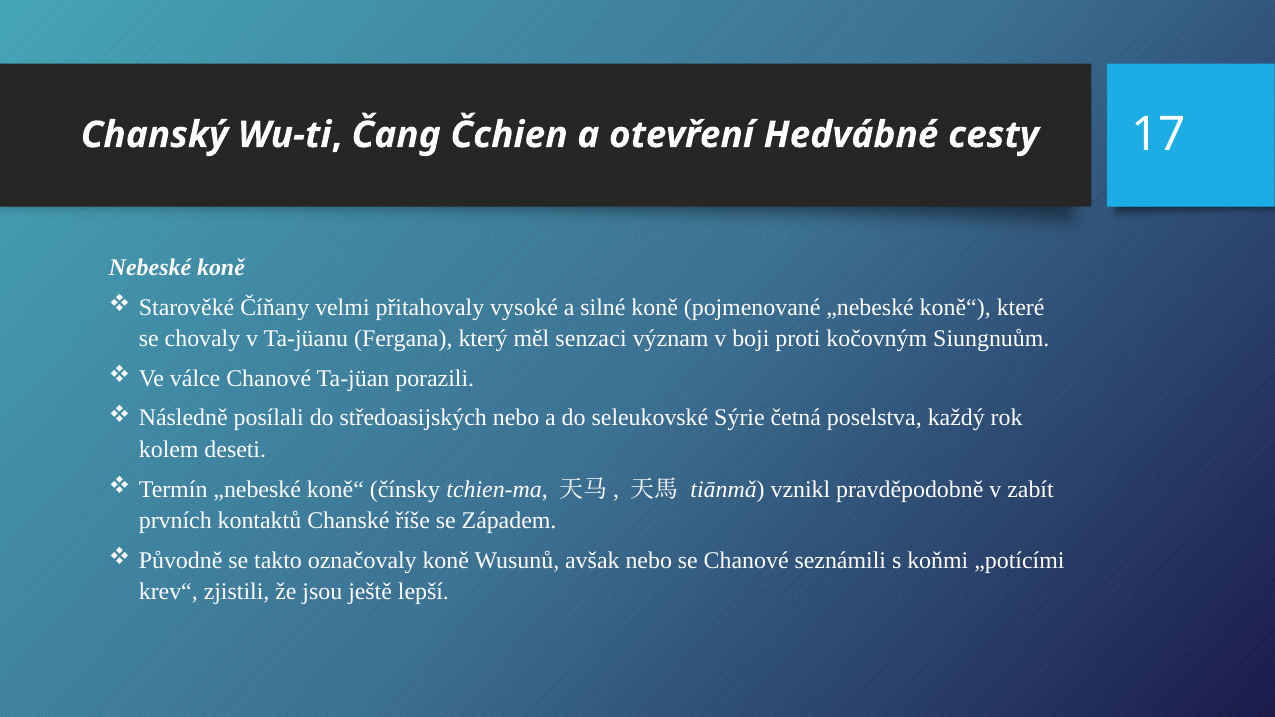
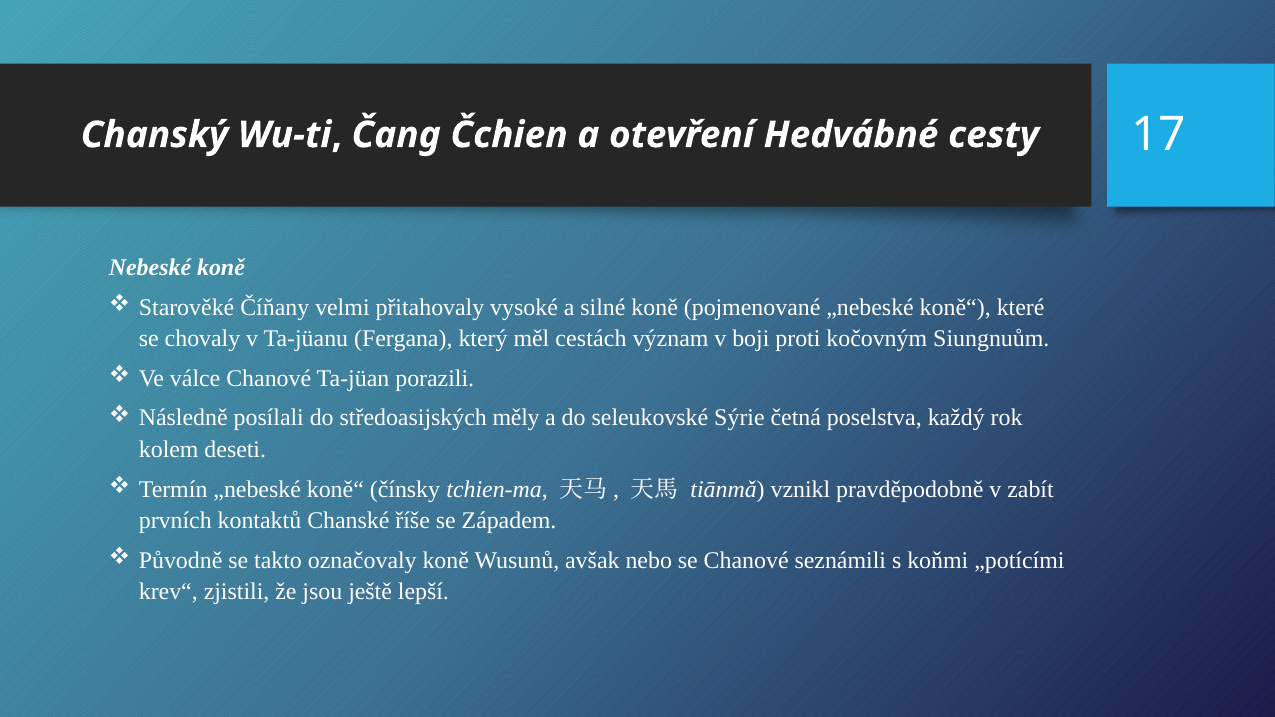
senzaci: senzaci -> cestách
středoasijských nebo: nebo -> měly
